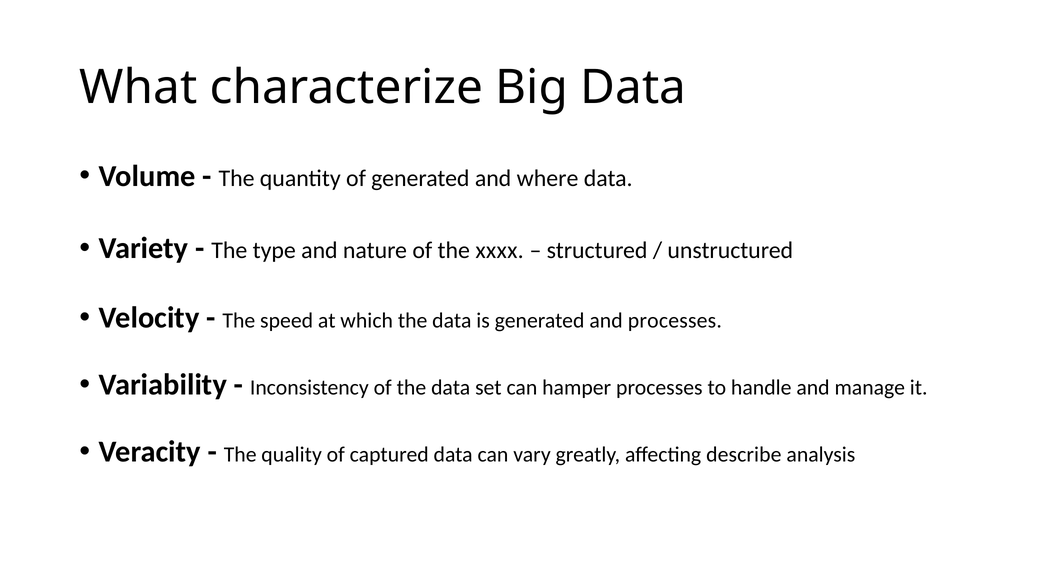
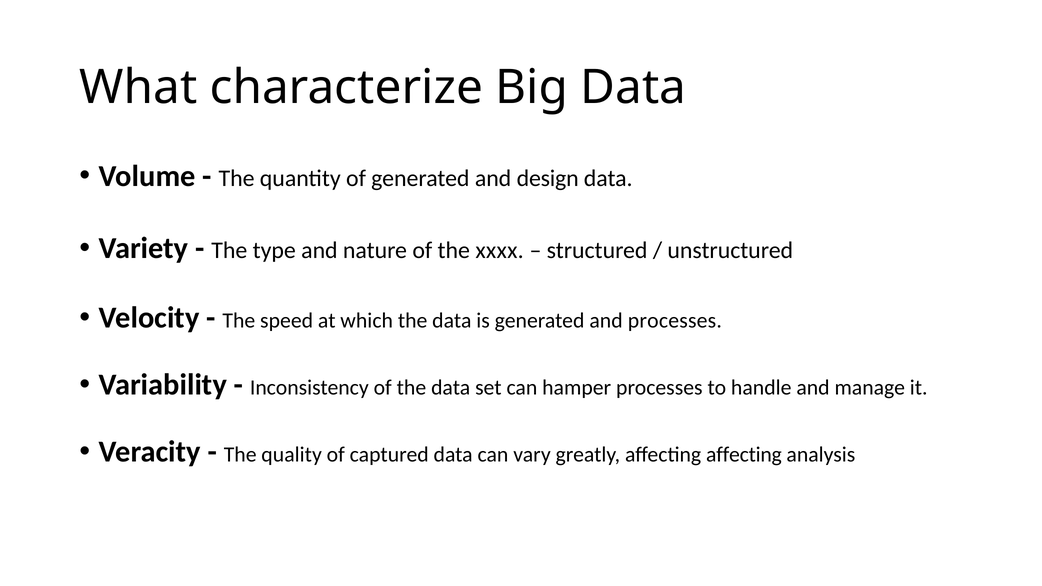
where: where -> design
affecting describe: describe -> affecting
